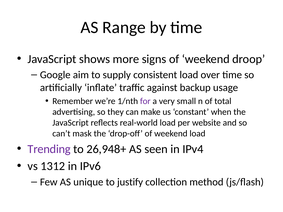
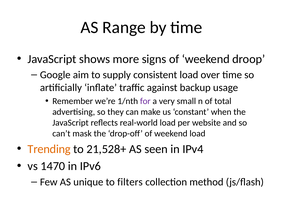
Trending colour: purple -> orange
26,948+: 26,948+ -> 21,528+
1312: 1312 -> 1470
justify: justify -> filters
